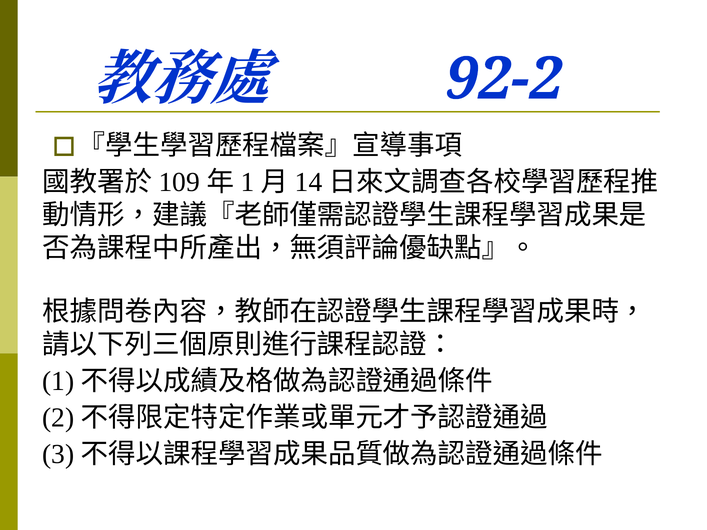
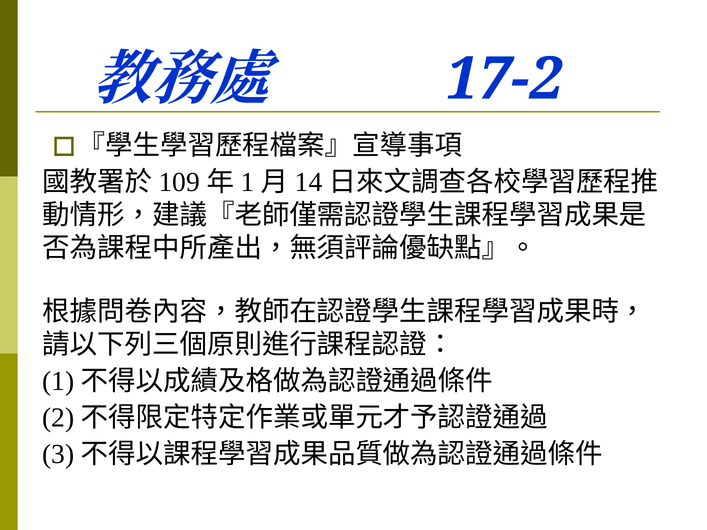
92-2: 92-2 -> 17-2
